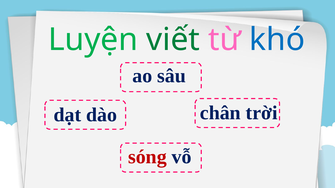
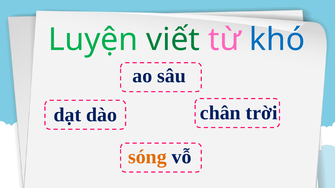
sóng colour: red -> orange
